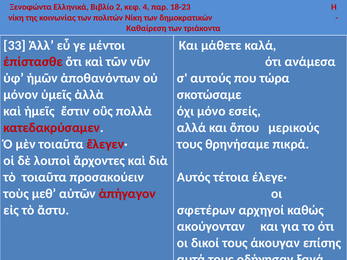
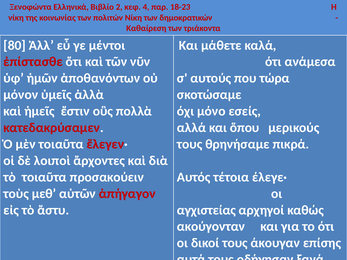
33: 33 -> 80
σφετέρων: σφετέρων -> αγχιστείας
